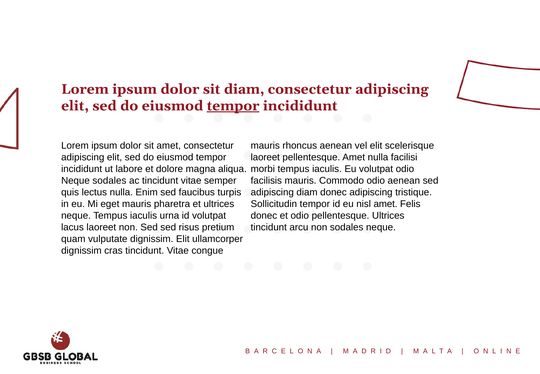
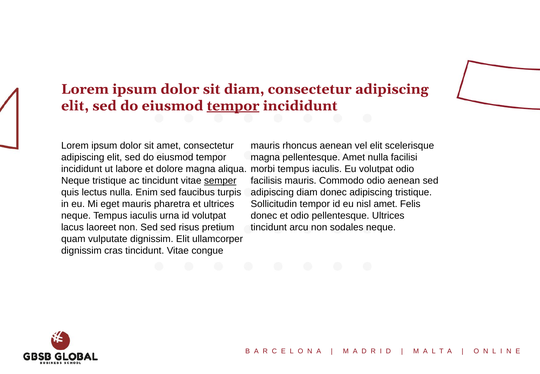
laoreet at (265, 157): laoreet -> magna
Neque sodales: sodales -> tristique
semper underline: none -> present
